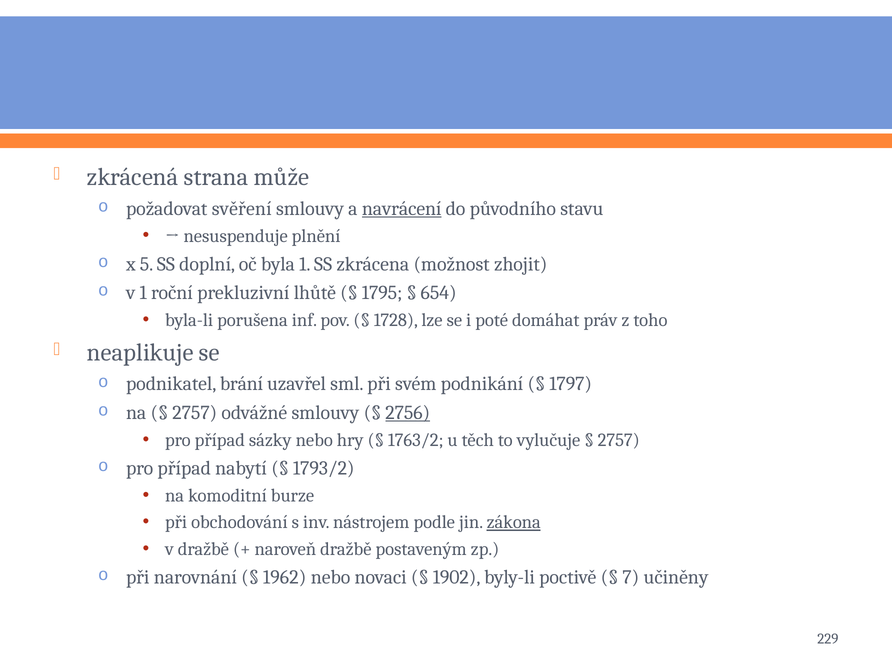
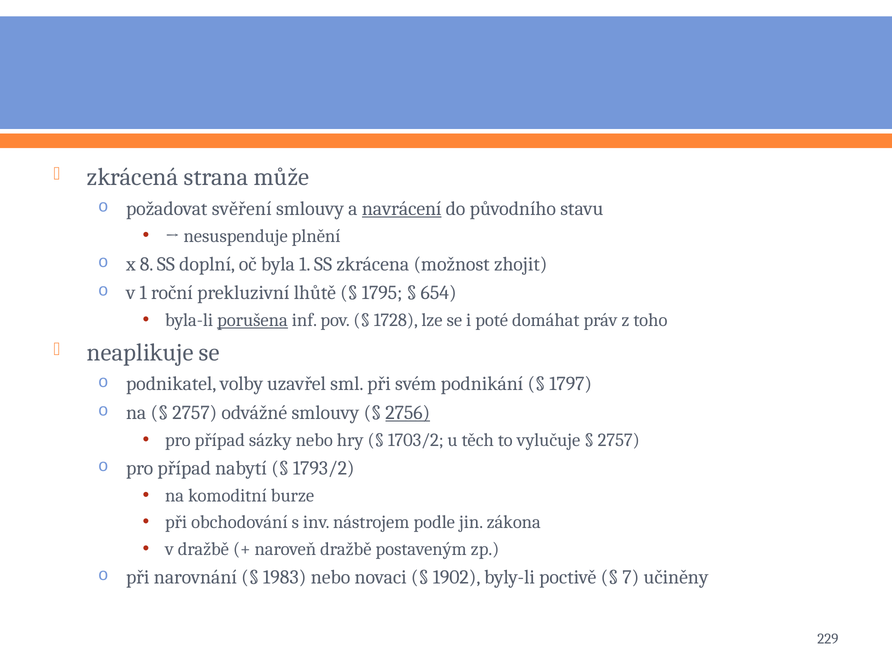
5: 5 -> 8
porušena underline: none -> present
brání: brání -> volby
1763/2: 1763/2 -> 1703/2
zákona underline: present -> none
1962: 1962 -> 1983
